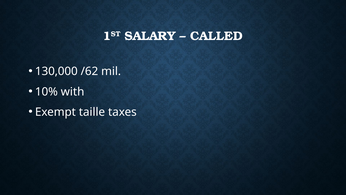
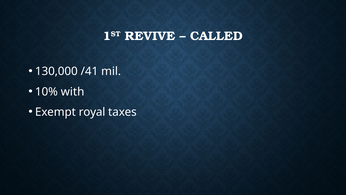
SALARY: SALARY -> REVIVE
/62: /62 -> /41
taille: taille -> royal
